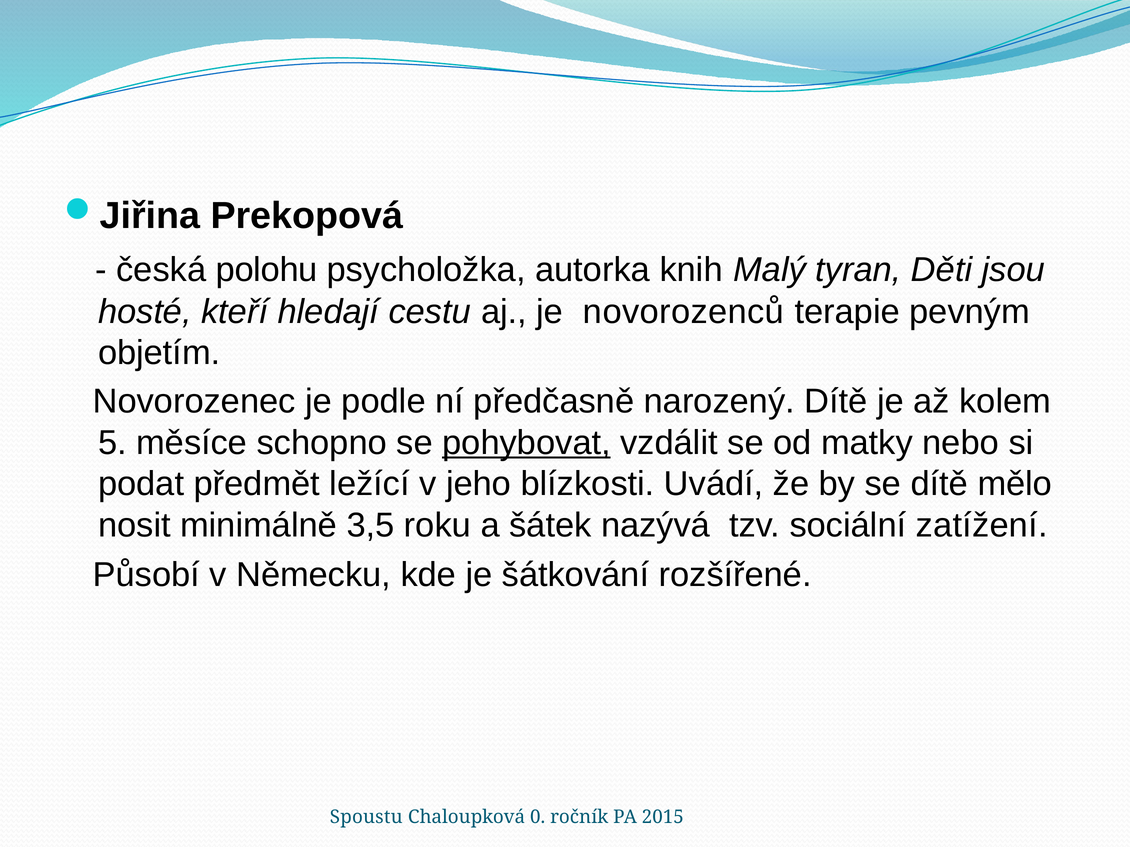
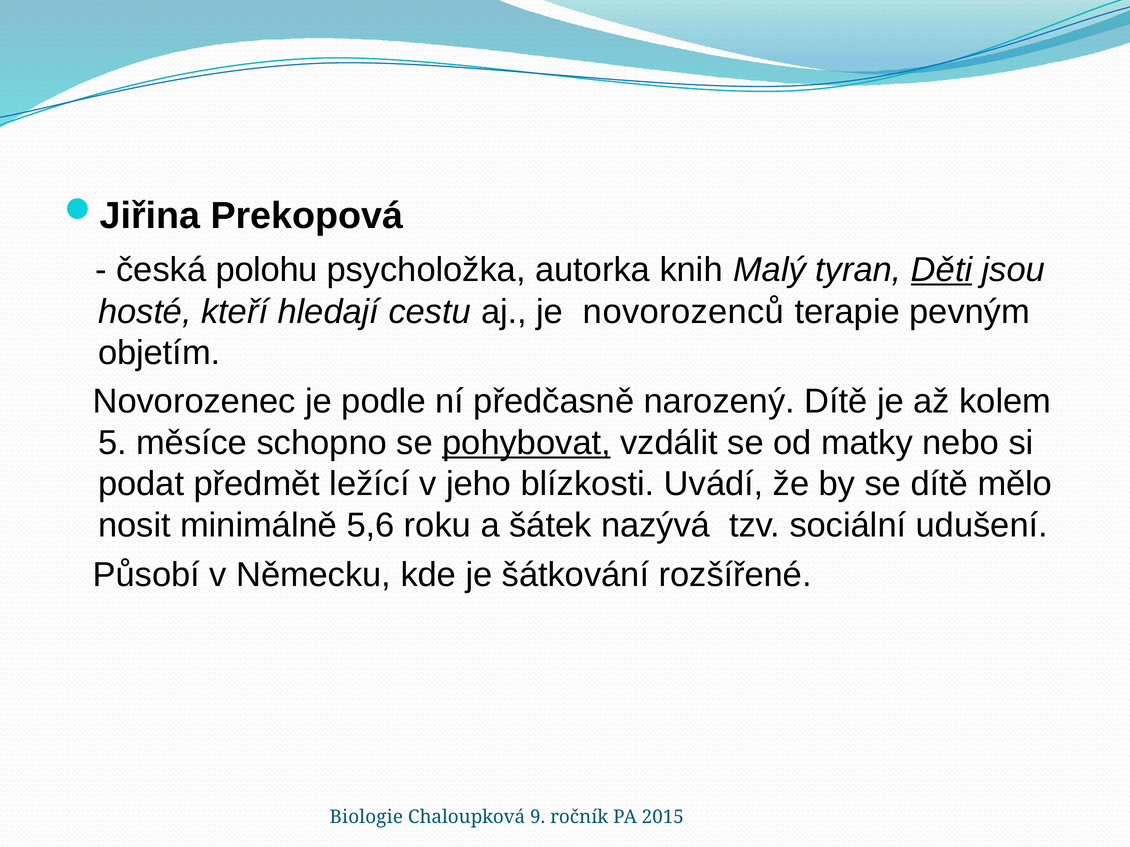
Děti underline: none -> present
3,5: 3,5 -> 5,6
zatížení: zatížení -> udušení
Spoustu: Spoustu -> Biologie
0: 0 -> 9
